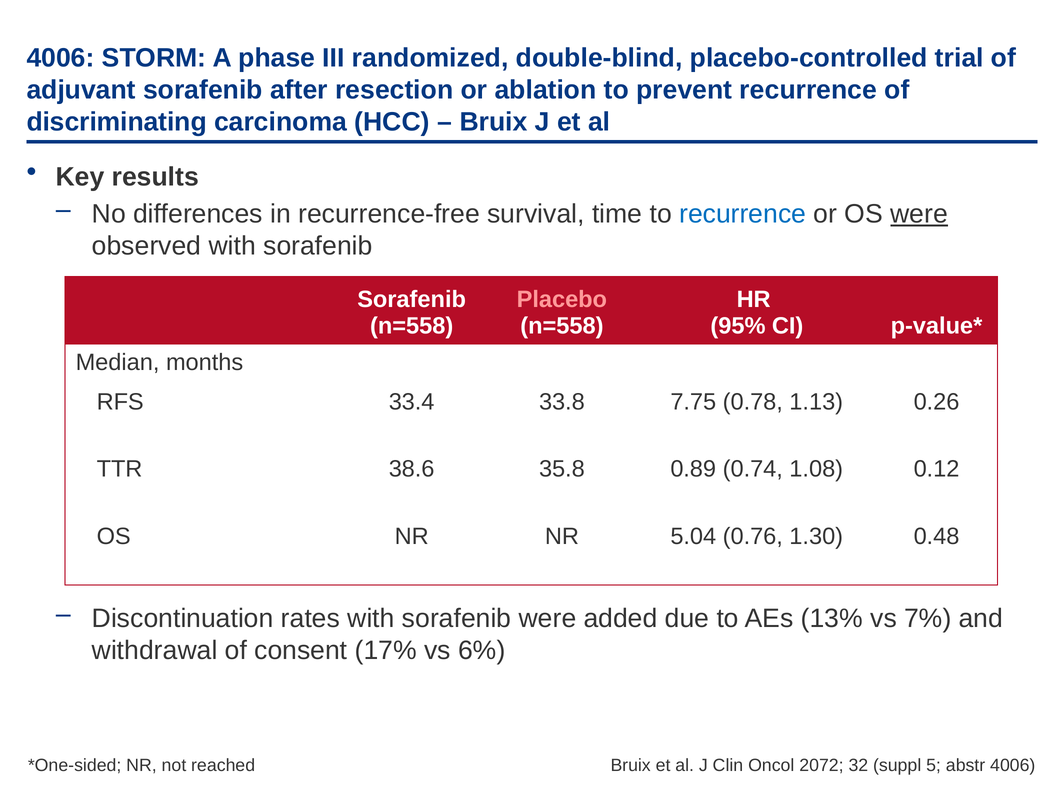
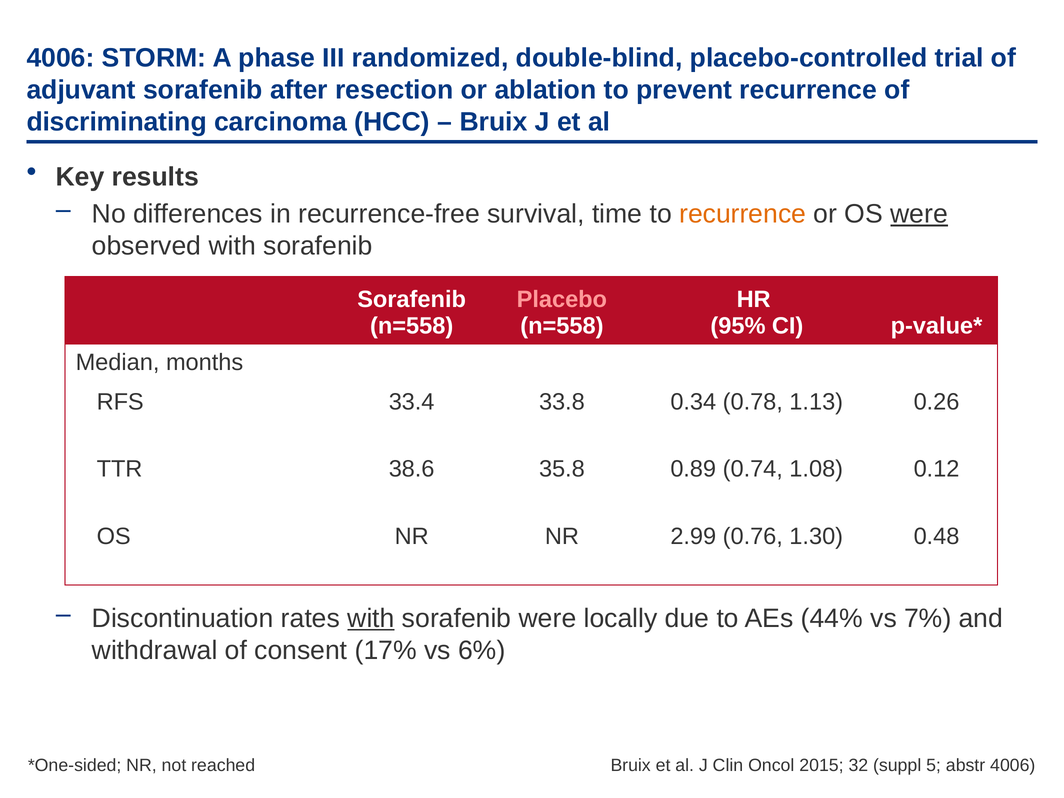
recurrence at (743, 214) colour: blue -> orange
7.75: 7.75 -> 0.34
5.04: 5.04 -> 2.99
with at (371, 618) underline: none -> present
added: added -> locally
13%: 13% -> 44%
2072: 2072 -> 2015
